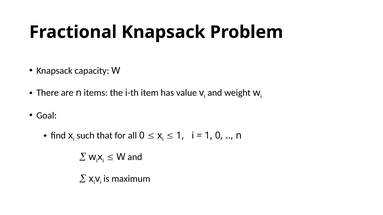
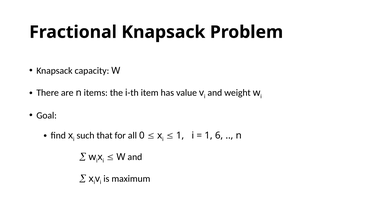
1 0: 0 -> 6
